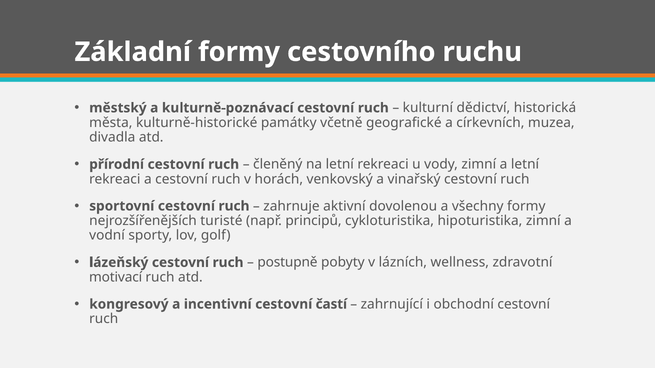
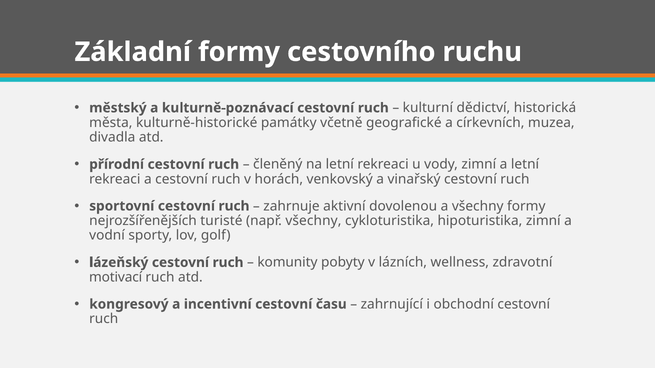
např principů: principů -> všechny
postupně: postupně -> komunity
častí: častí -> času
